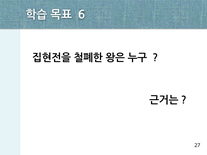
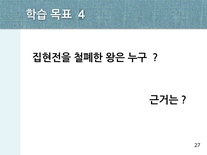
6: 6 -> 4
